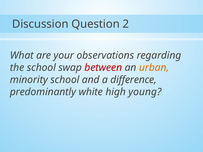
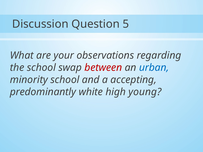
2: 2 -> 5
urban colour: orange -> blue
difference: difference -> accepting
